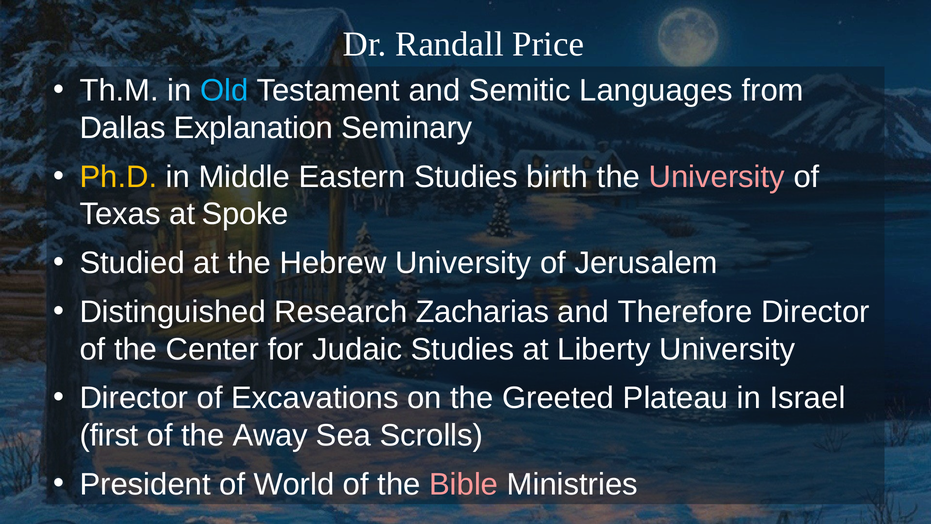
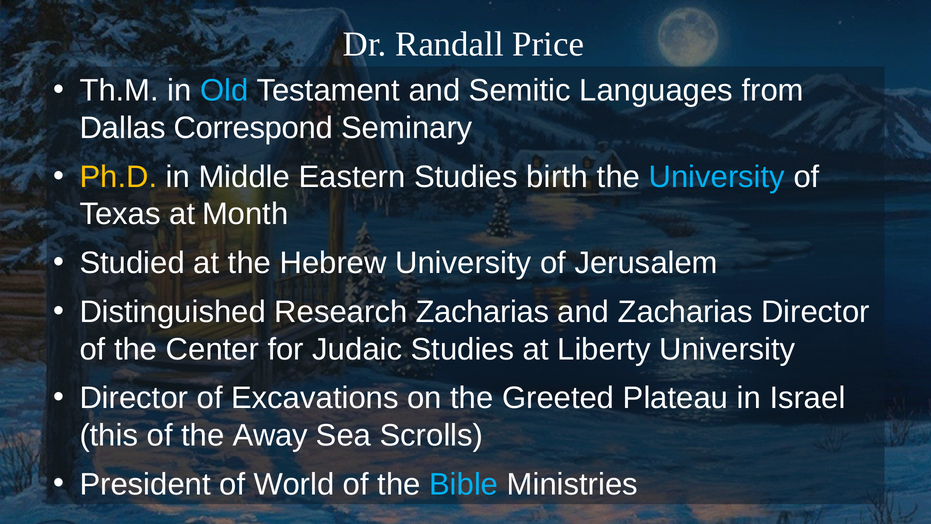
Explanation: Explanation -> Correspond
University at (717, 177) colour: pink -> light blue
Spoke: Spoke -> Month
and Therefore: Therefore -> Zacharias
first: first -> this
Bible colour: pink -> light blue
